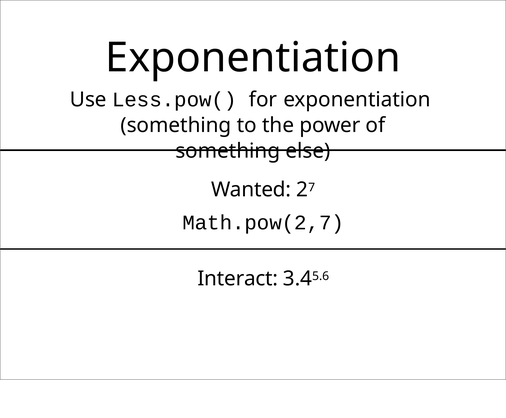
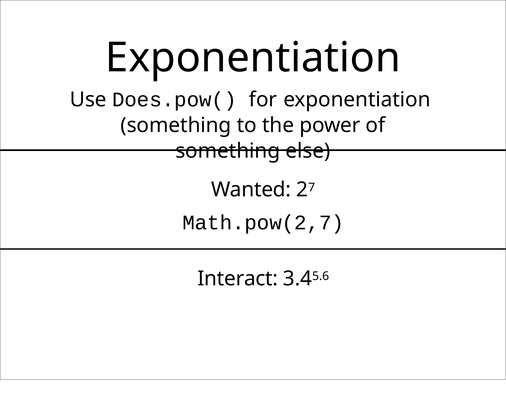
Less.pow(: Less.pow( -> Does.pow(
